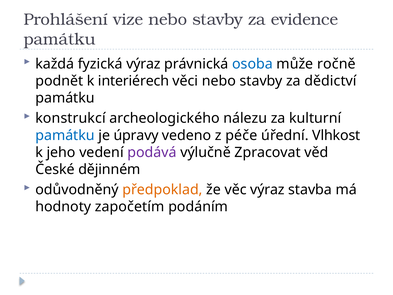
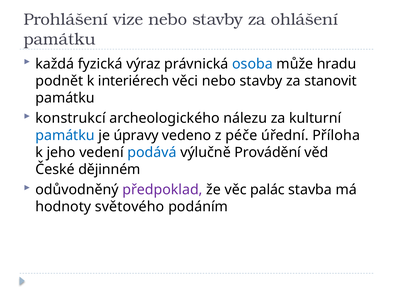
evidence: evidence -> ohlášení
ročně: ročně -> hradu
dědictví: dědictví -> stanovit
Vlhkost: Vlhkost -> Příloha
podává colour: purple -> blue
Zpracovat: Zpracovat -> Provádění
předpoklad colour: orange -> purple
věc výraz: výraz -> palác
započetím: započetím -> světového
